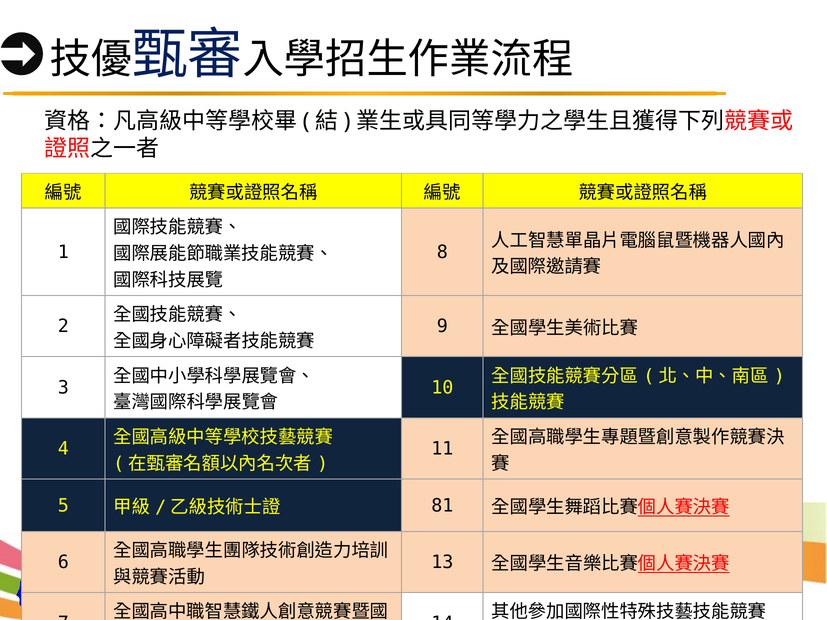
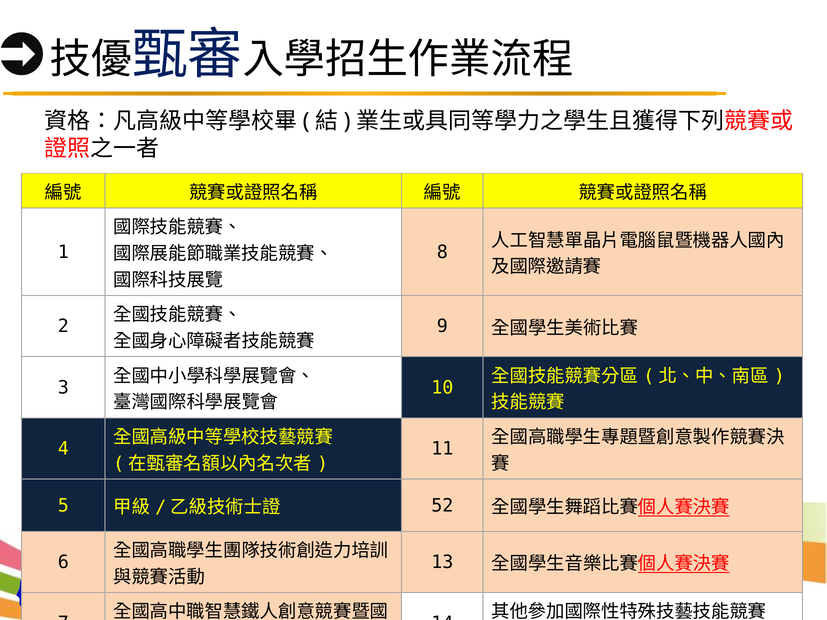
81: 81 -> 52
